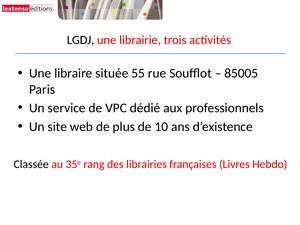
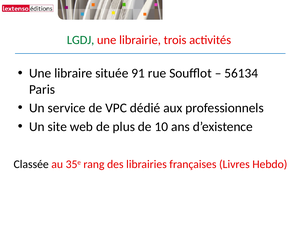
LGDJ colour: black -> green
55: 55 -> 91
85005: 85005 -> 56134
